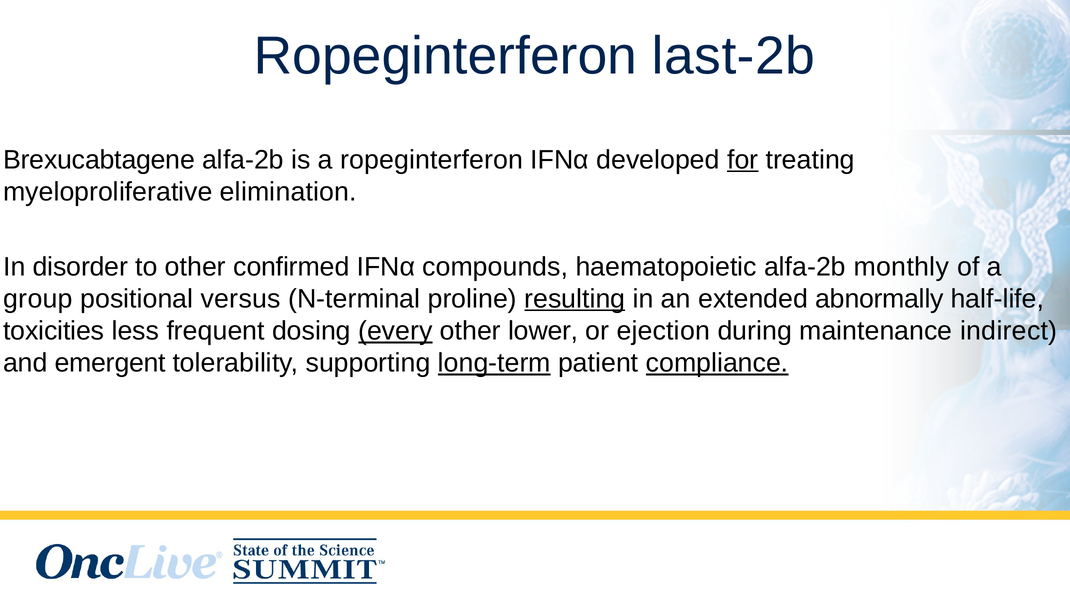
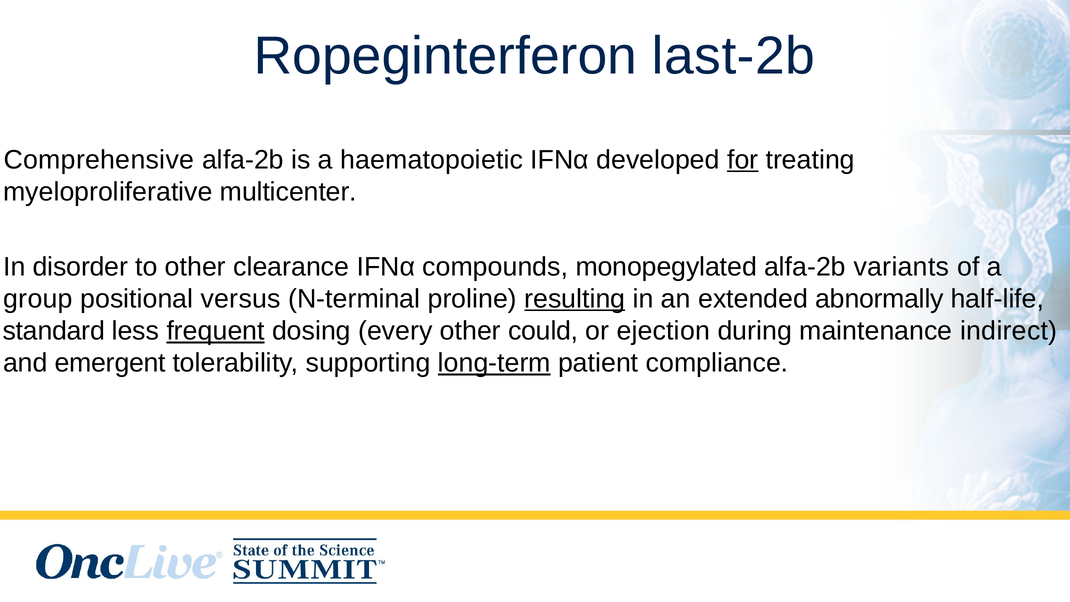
Brexucabtagene: Brexucabtagene -> Comprehensive
a ropeginterferon: ropeginterferon -> haematopoietic
elimination: elimination -> multicenter
confirmed: confirmed -> clearance
haematopoietic: haematopoietic -> monopegylated
monthly: monthly -> variants
toxicities: toxicities -> standard
frequent underline: none -> present
every underline: present -> none
lower: lower -> could
compliance underline: present -> none
